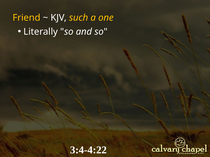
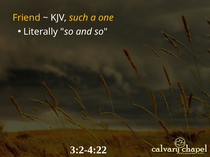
3:4-4:22: 3:4-4:22 -> 3:2-4:22
